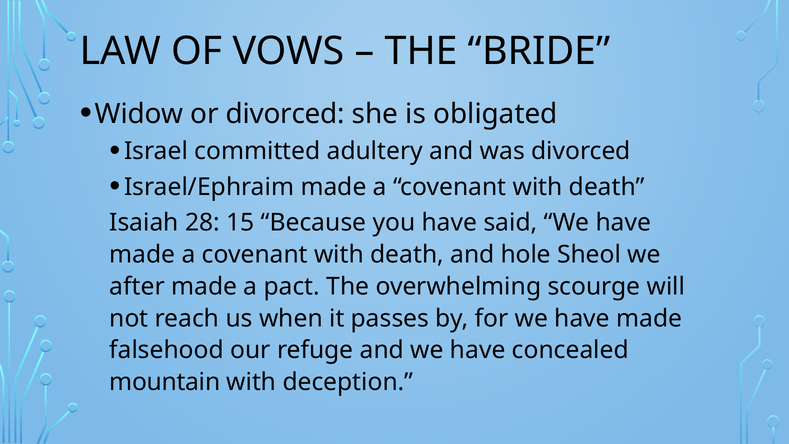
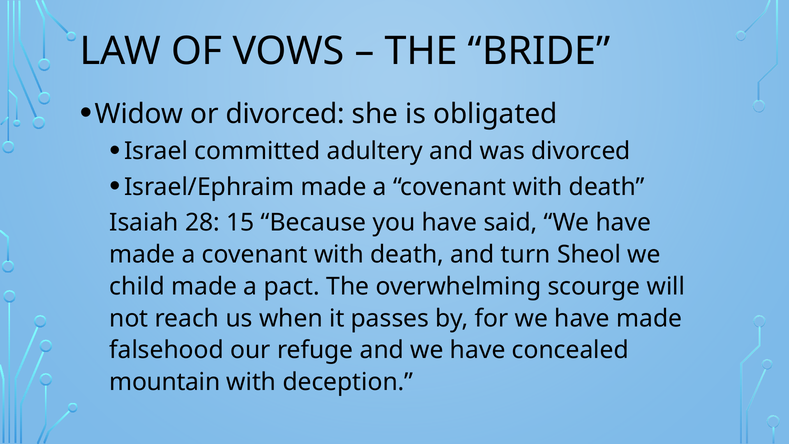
hole: hole -> turn
after: after -> child
